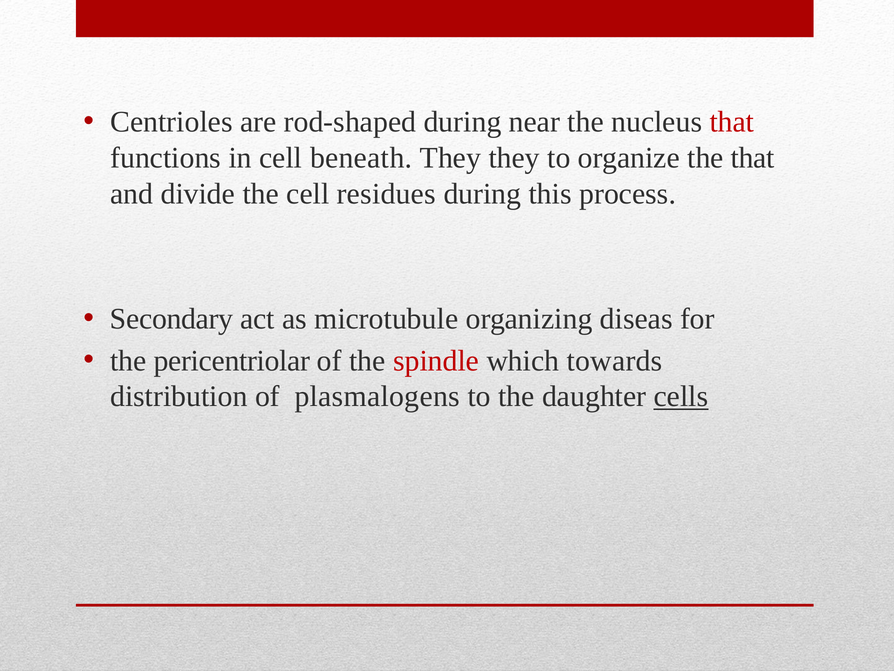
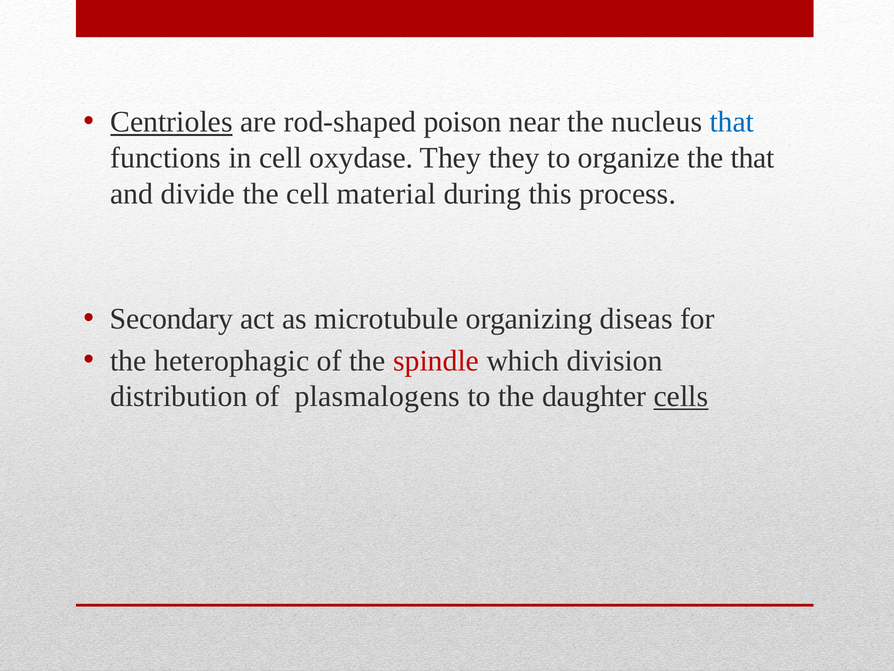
Centrioles underline: none -> present
rod-shaped during: during -> poison
that at (732, 122) colour: red -> blue
beneath: beneath -> oxydase
residues: residues -> material
pericentriolar: pericentriolar -> heterophagic
towards: towards -> division
